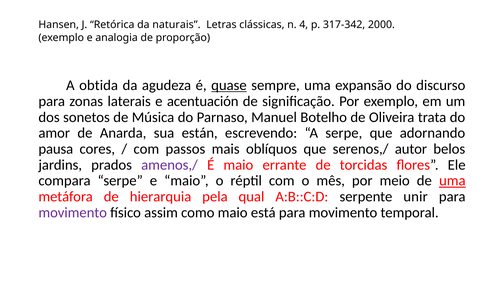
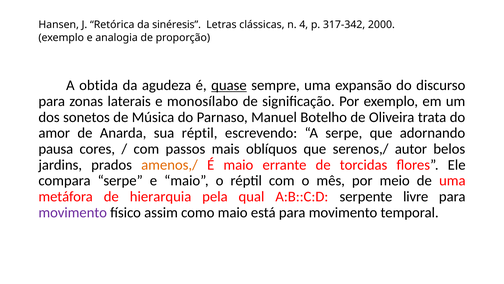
naturais: naturais -> sinéresis
acentuación: acentuación -> monosílabo
sua están: están -> réptil
amenos,/ colour: purple -> orange
uma at (452, 180) underline: present -> none
unir: unir -> livre
